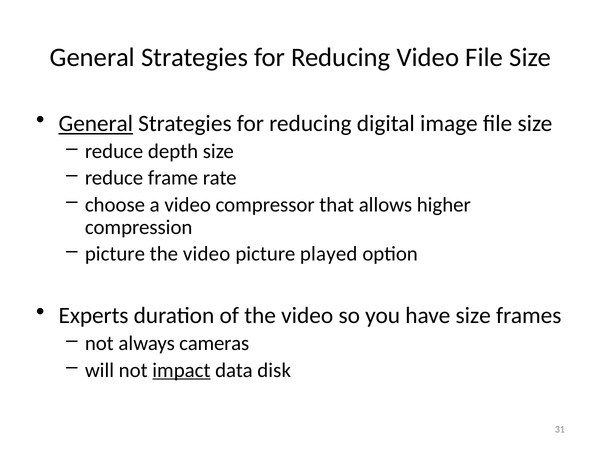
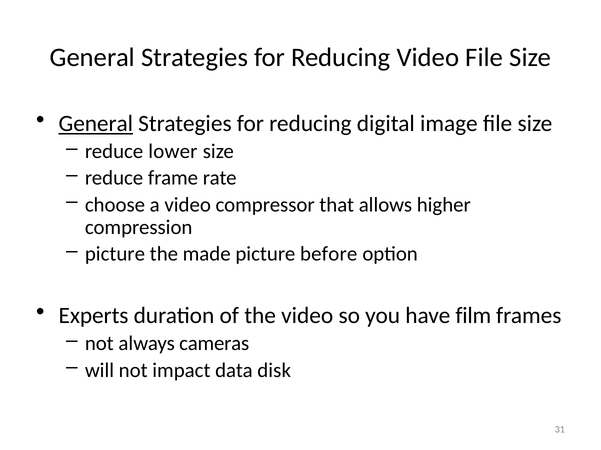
depth: depth -> lower
video at (207, 254): video -> made
played: played -> before
have size: size -> film
impact underline: present -> none
